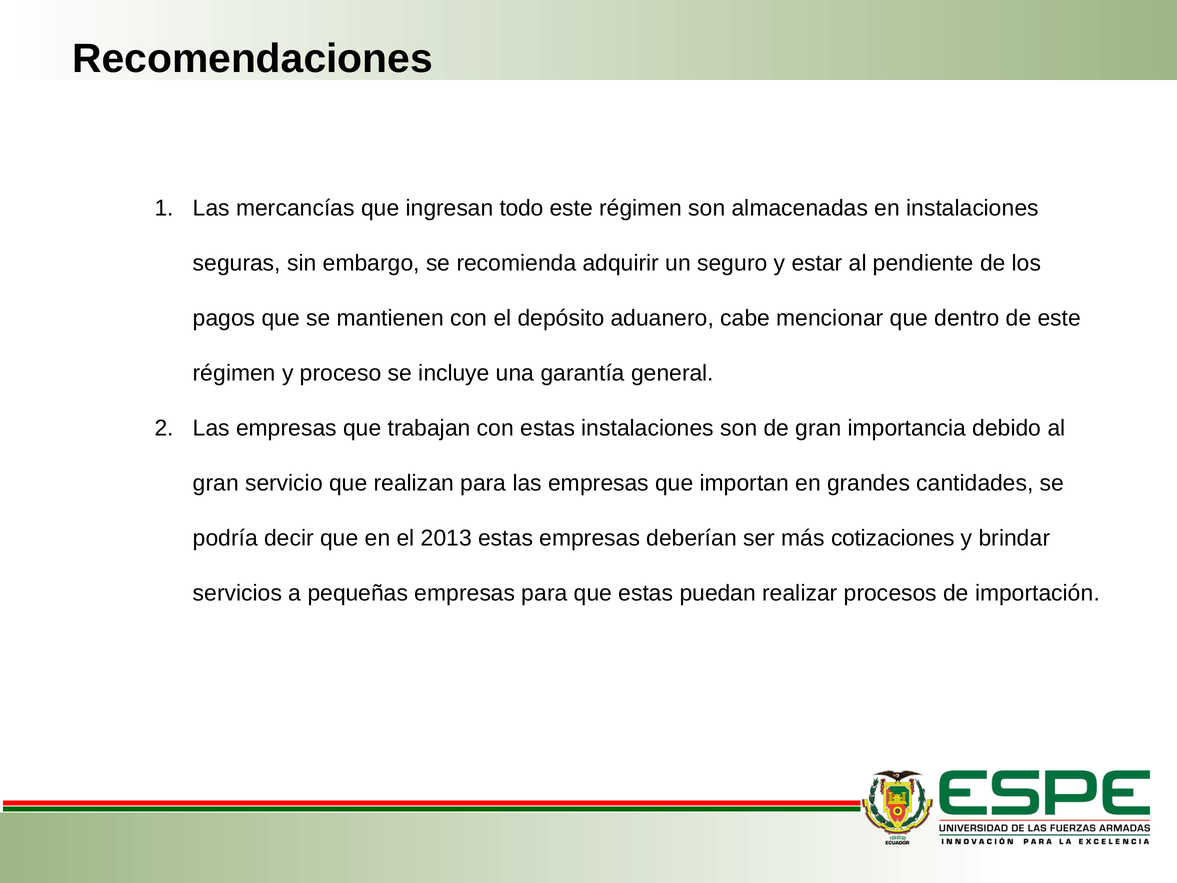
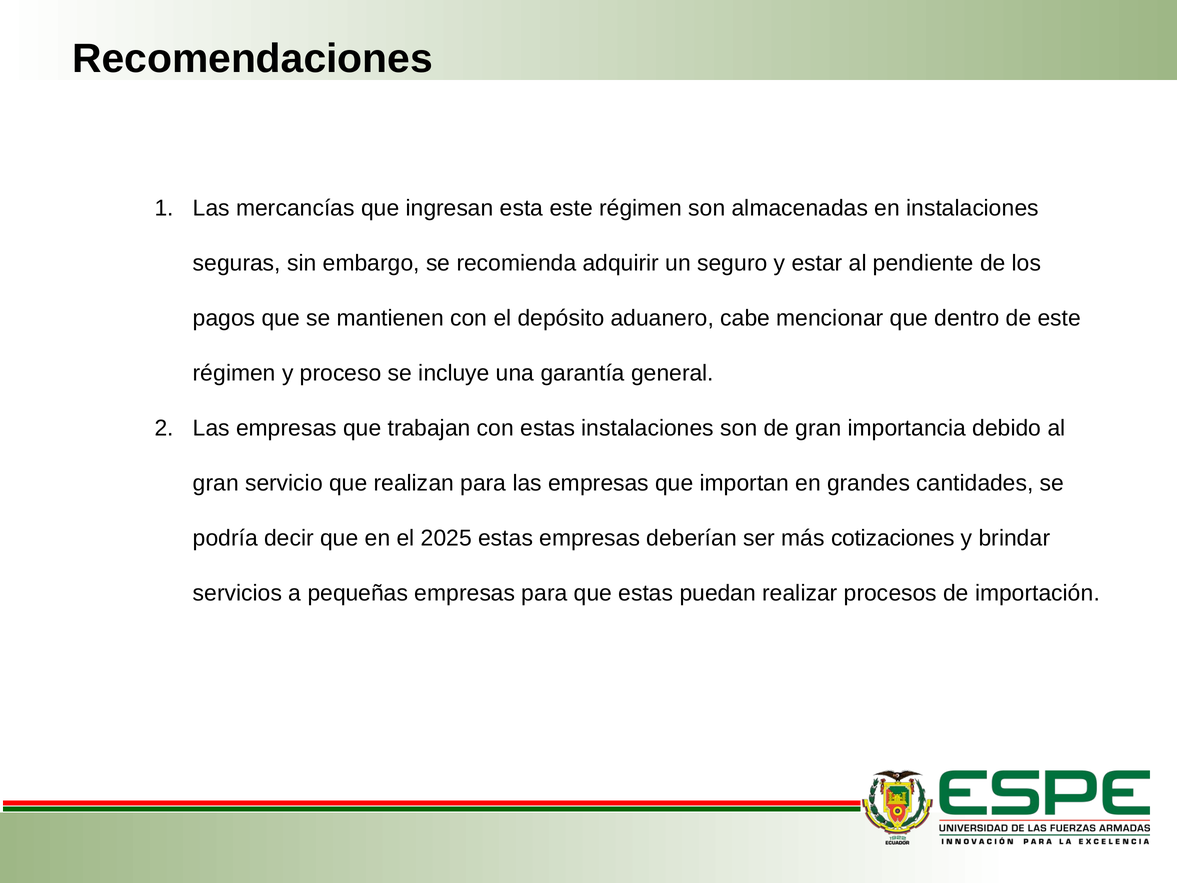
todo: todo -> esta
2013: 2013 -> 2025
